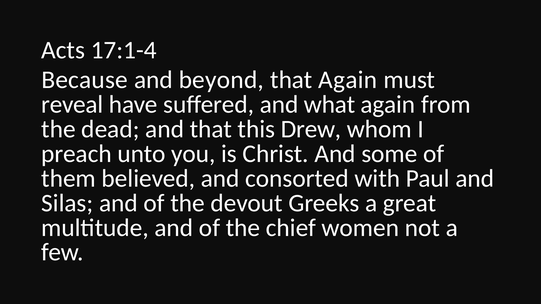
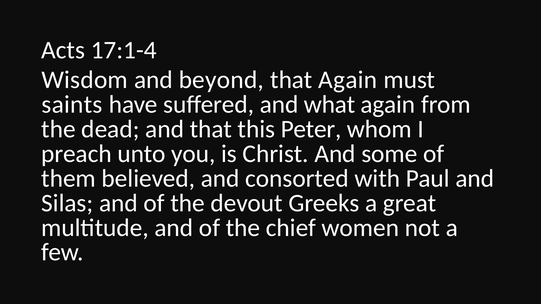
Because: Because -> Wisdom
reveal: reveal -> saints
Drew: Drew -> Peter
